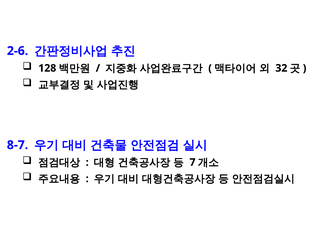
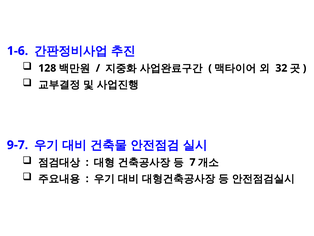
2-6: 2-6 -> 1-6
8-7: 8-7 -> 9-7
